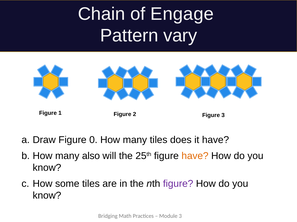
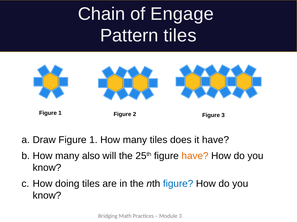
Pattern vary: vary -> tiles
Draw Figure 0: 0 -> 1
some: some -> doing
figure at (178, 184) colour: purple -> blue
